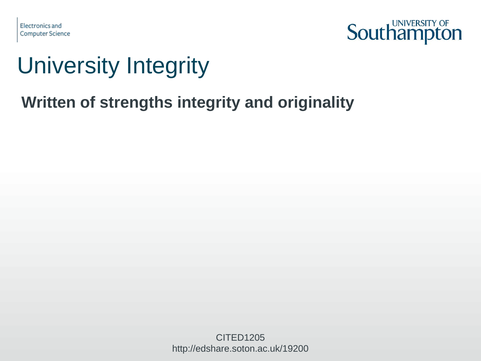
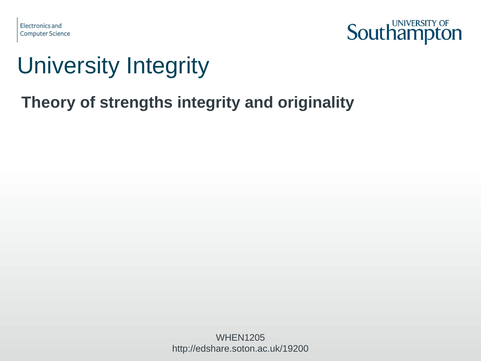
Written: Written -> Theory
CITED1205: CITED1205 -> WHEN1205
